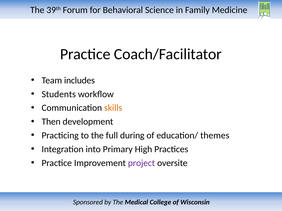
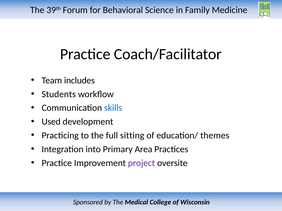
skills colour: orange -> blue
Then: Then -> Used
during: during -> sitting
High: High -> Area
